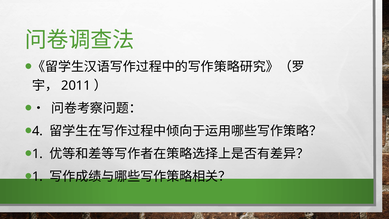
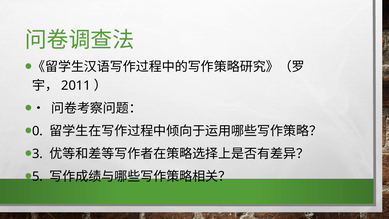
4: 4 -> 0
1 at (38, 154): 1 -> 3
1 at (38, 176): 1 -> 5
